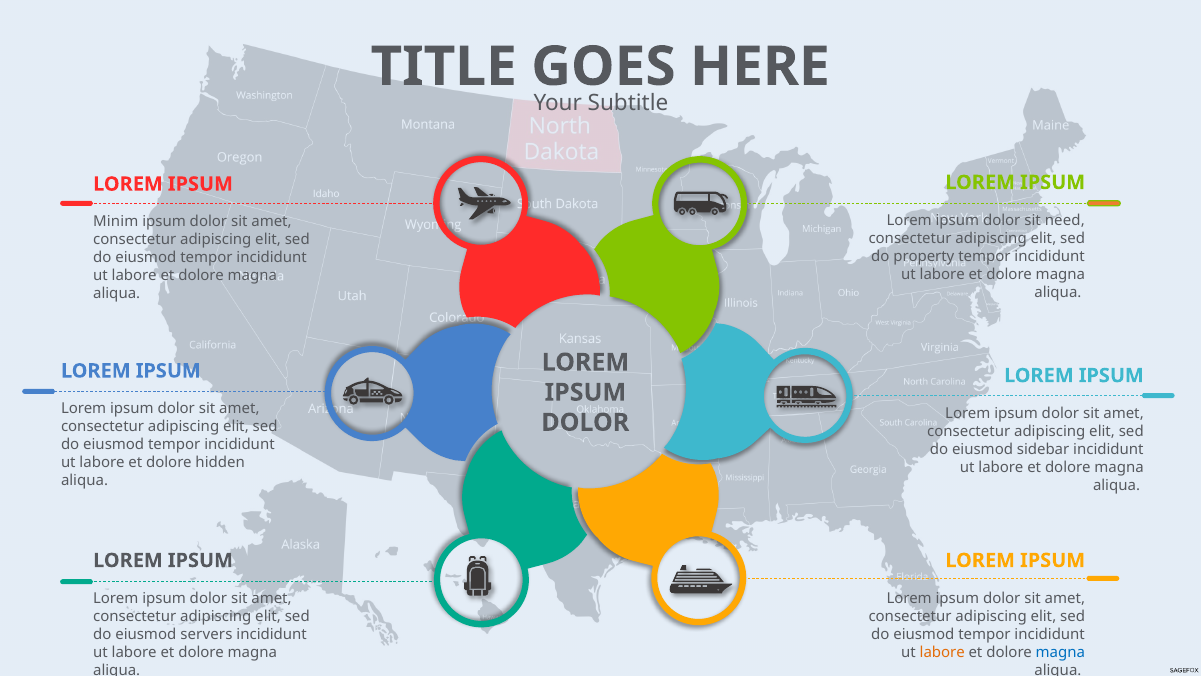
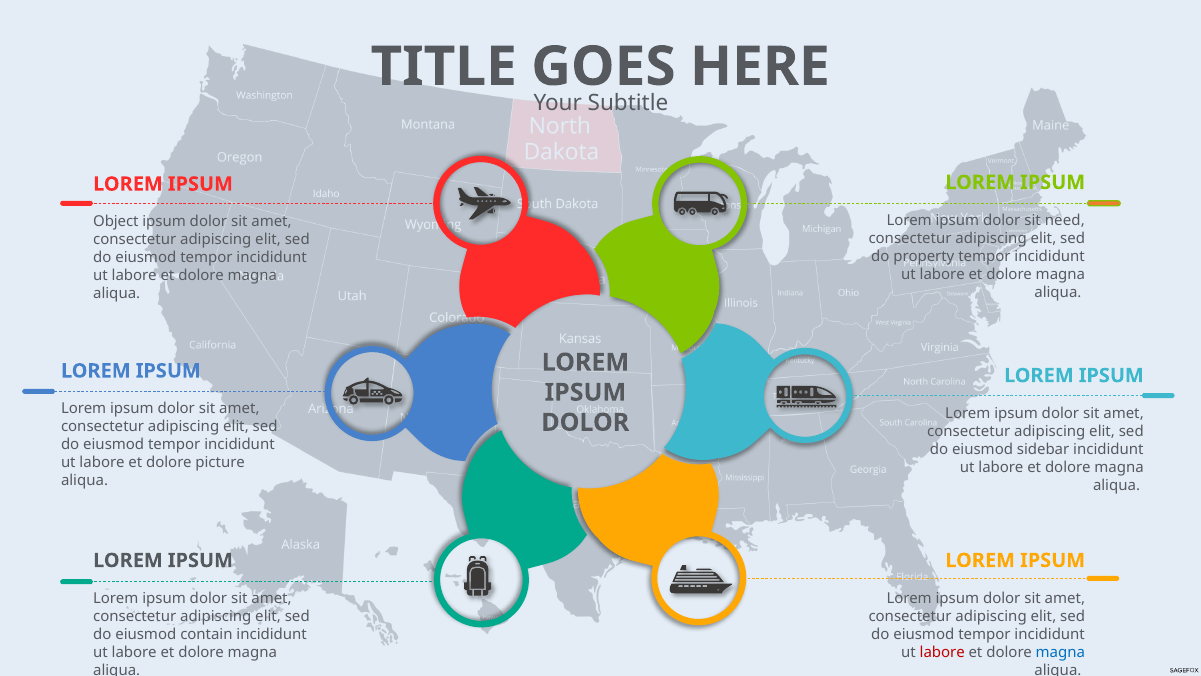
Minim: Minim -> Object
hidden: hidden -> picture
servers: servers -> contain
labore at (942, 652) colour: orange -> red
